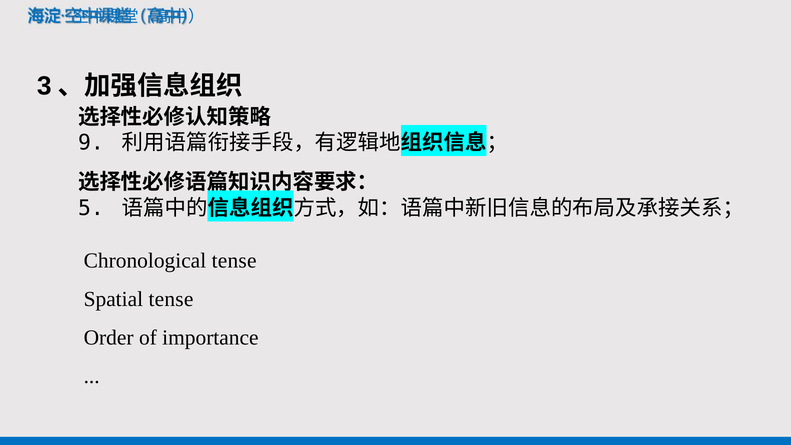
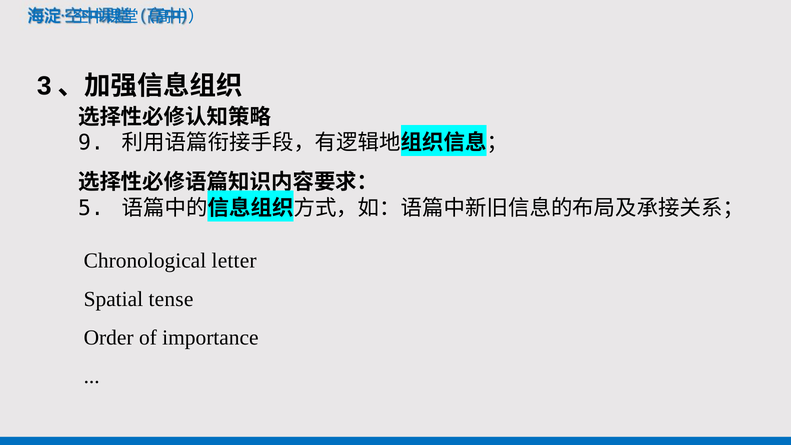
Chronological tense: tense -> letter
